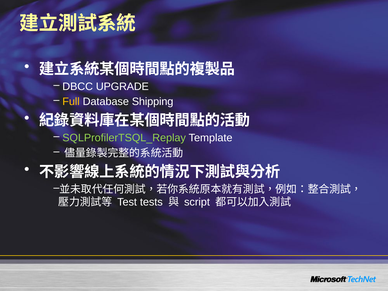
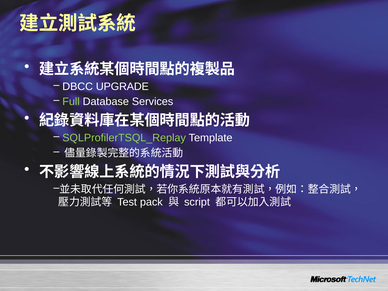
Full colour: yellow -> light green
Shipping: Shipping -> Services
tests: tests -> pack
